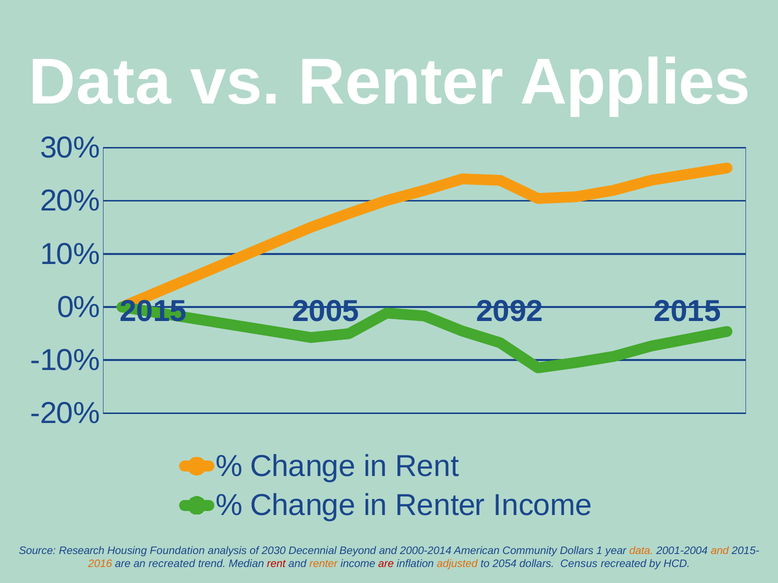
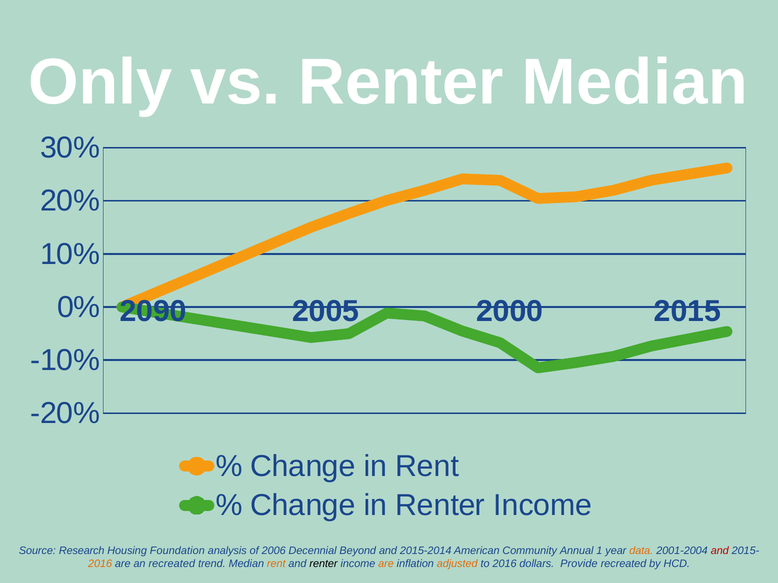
Data at (100, 82): Data -> Only
Renter Applies: Applies -> Median
2015 at (153, 312): 2015 -> 2090
2092: 2092 -> 2000
2030: 2030 -> 2006
2000-2014: 2000-2014 -> 2015-2014
Community Dollars: Dollars -> Annual
and at (720, 551) colour: orange -> red
rent at (276, 564) colour: red -> orange
renter at (324, 564) colour: orange -> black
are at (386, 564) colour: red -> orange
to 2054: 2054 -> 2016
Census: Census -> Provide
